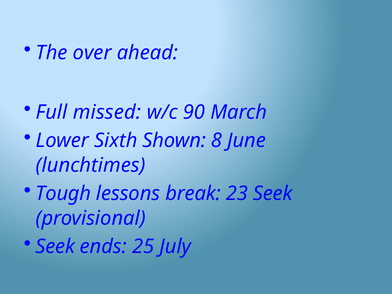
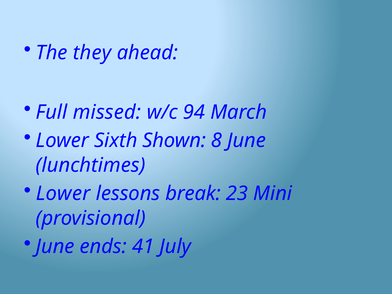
over: over -> they
90: 90 -> 94
Tough at (63, 194): Tough -> Lower
23 Seek: Seek -> Mini
Seek at (55, 247): Seek -> June
25: 25 -> 41
